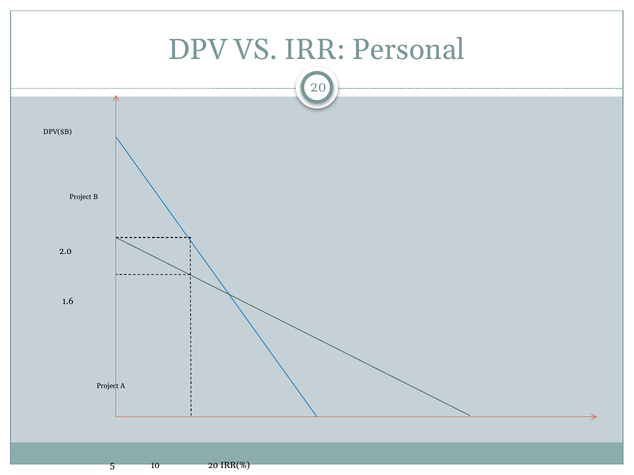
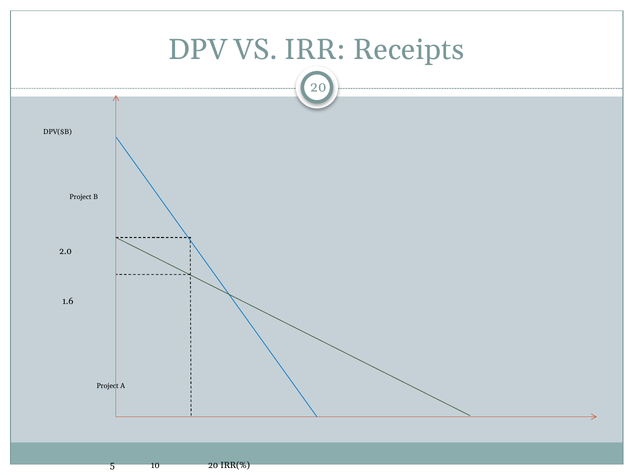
Personal: Personal -> Receipts
